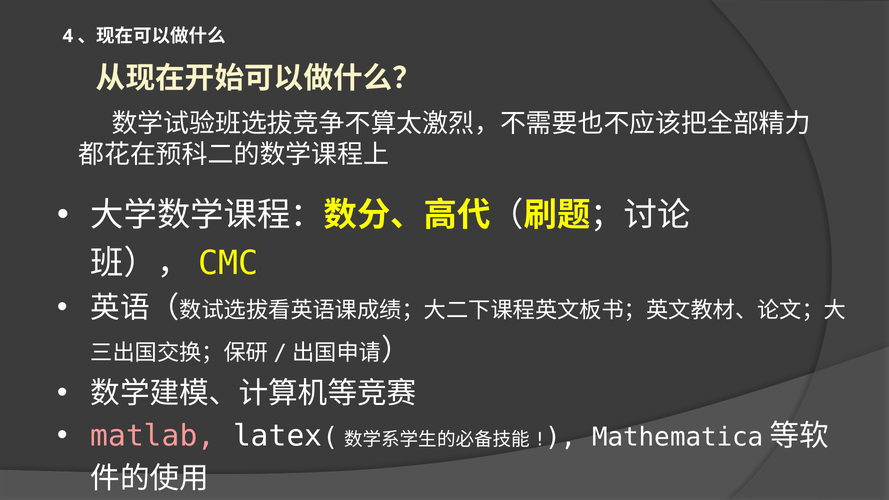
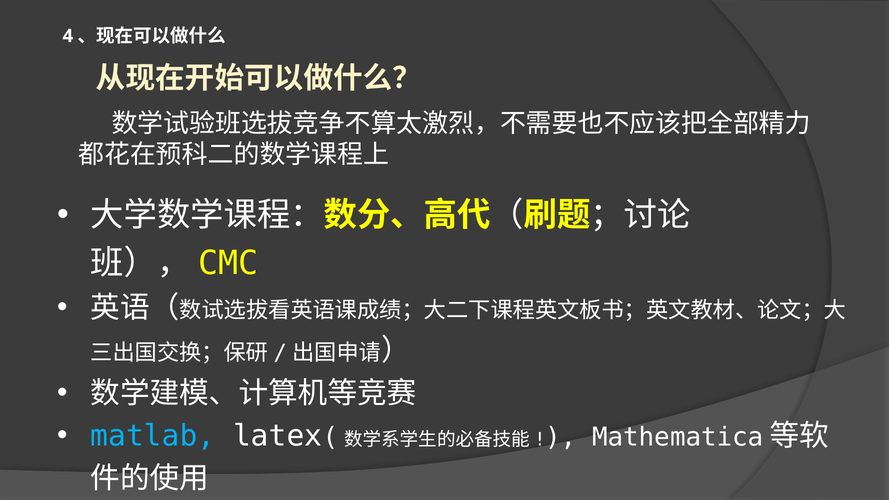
matlab colour: pink -> light blue
